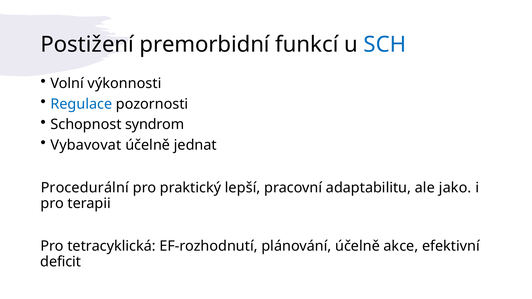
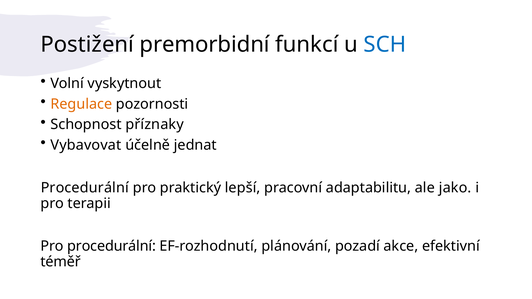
výkonnosti: výkonnosti -> vyskytnout
Regulace colour: blue -> orange
syndrom: syndrom -> příznaky
Pro tetracyklická: tetracyklická -> procedurální
plánování účelně: účelně -> pozadí
deficit: deficit -> téměř
